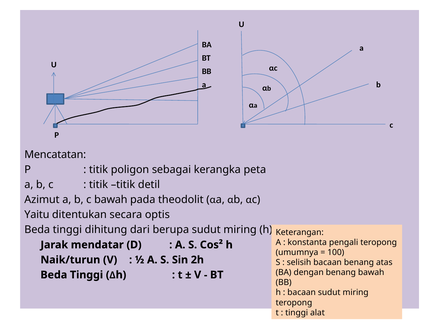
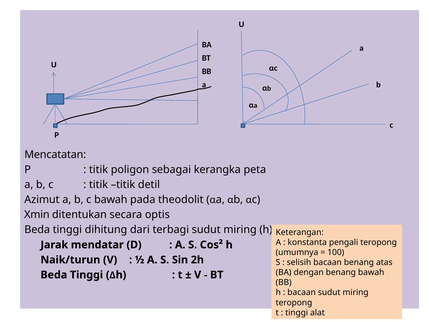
Yaitu: Yaitu -> Xmin
berupa: berupa -> terbagi
